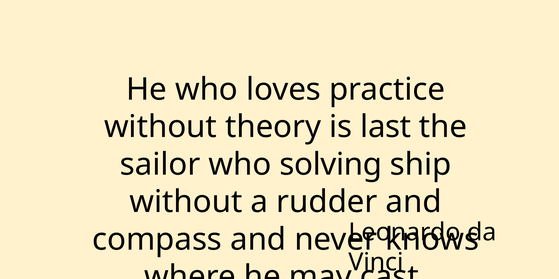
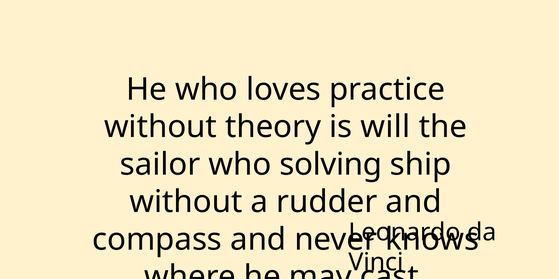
last: last -> will
